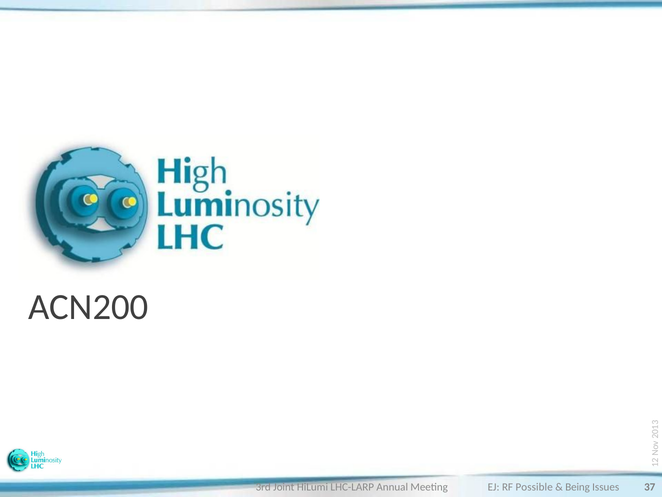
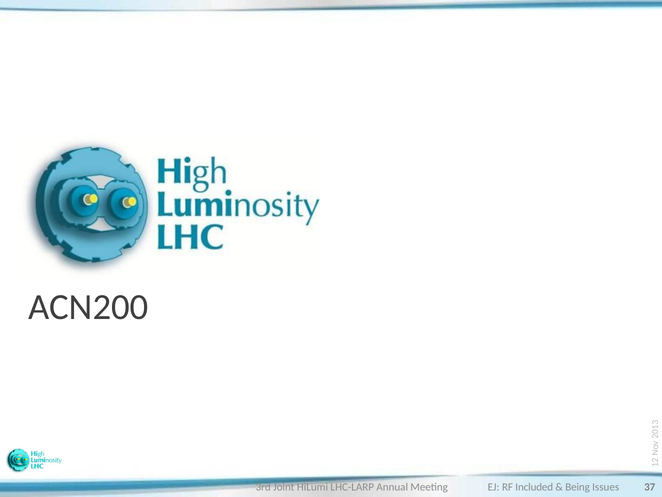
Possible: Possible -> Included
